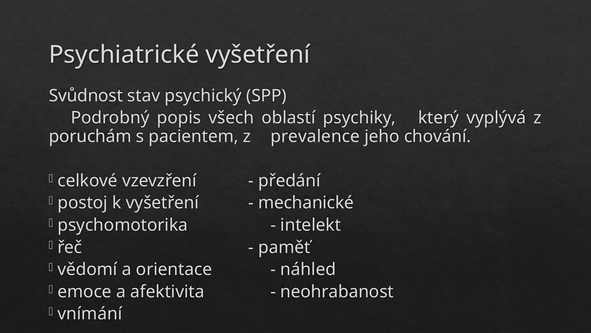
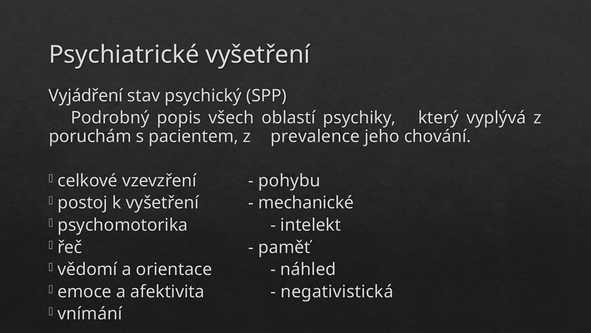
Svůdnost: Svůdnost -> Vyjádření
předání: předání -> pohybu
neohrabanost: neohrabanost -> negativistická
